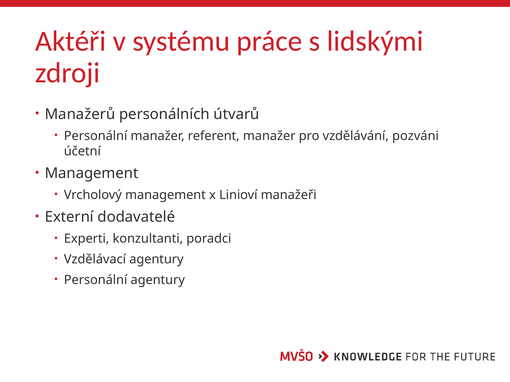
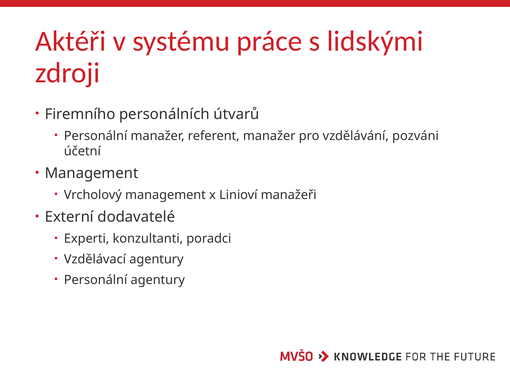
Manažerů: Manažerů -> Firemního
